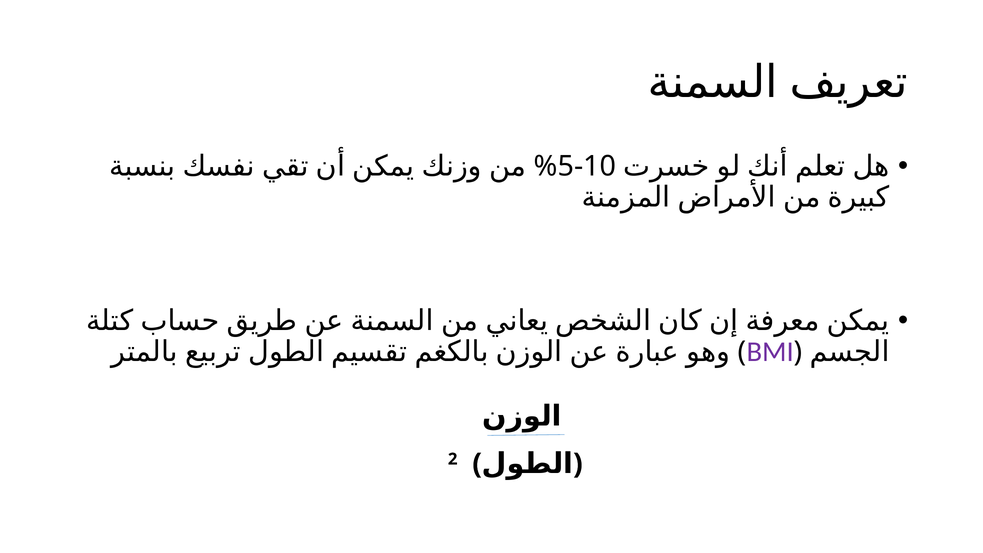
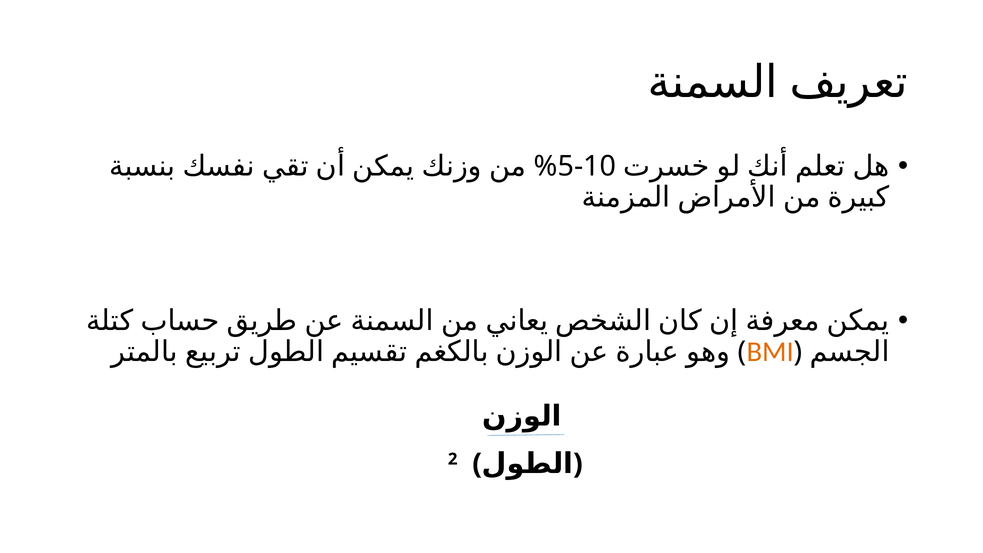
BMI colour: purple -> orange
